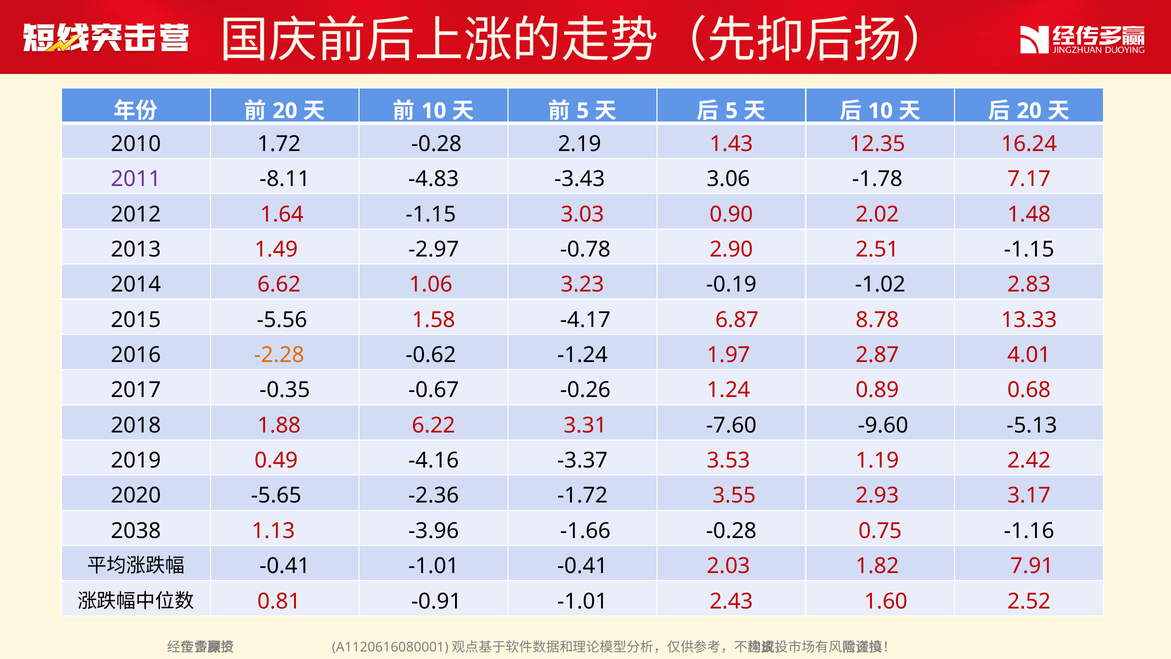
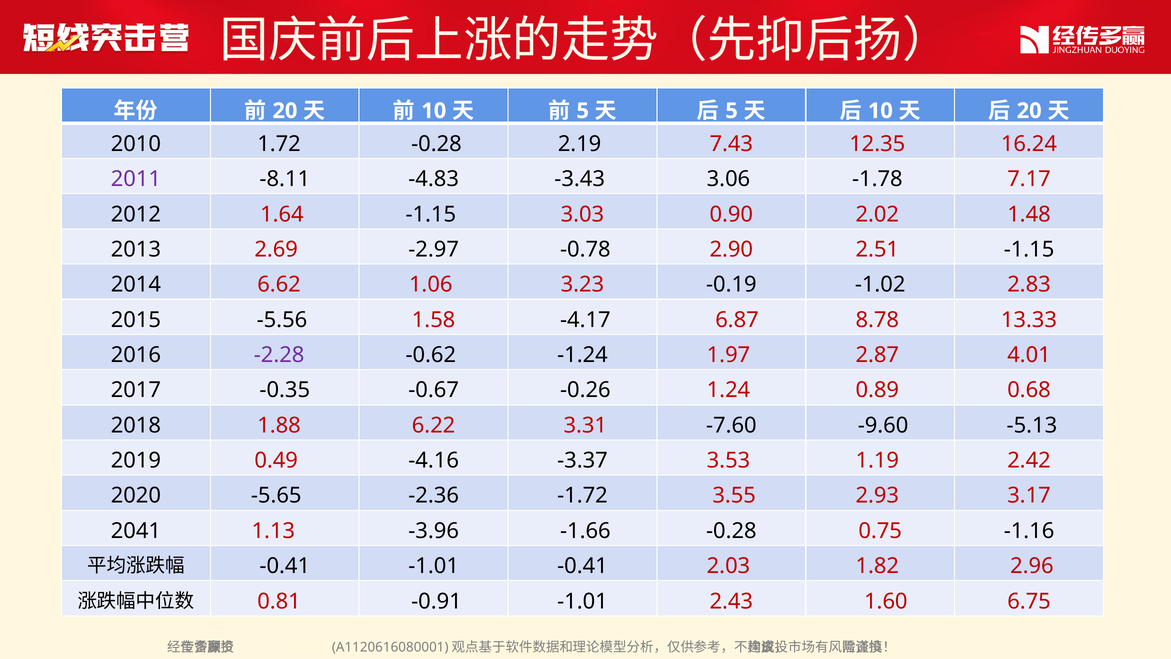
1.43: 1.43 -> 7.43
1.49: 1.49 -> 2.69
-2.28 colour: orange -> purple
2038: 2038 -> 2041
7.91: 7.91 -> 2.96
2.52: 2.52 -> 6.75
